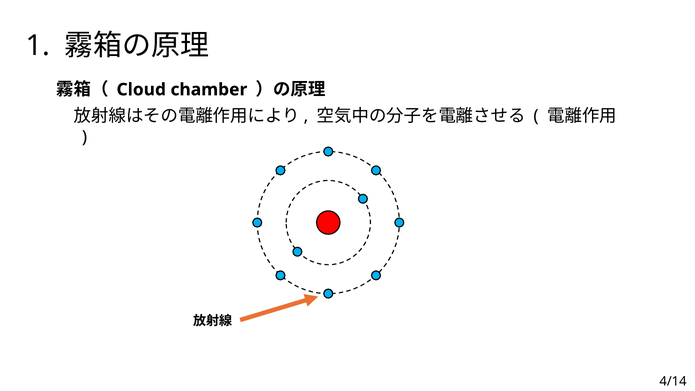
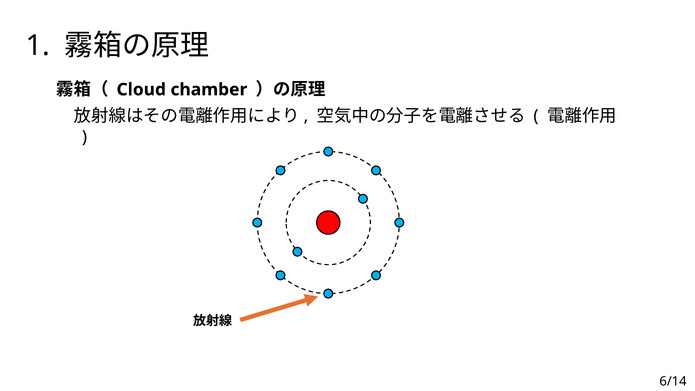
4/14: 4/14 -> 6/14
